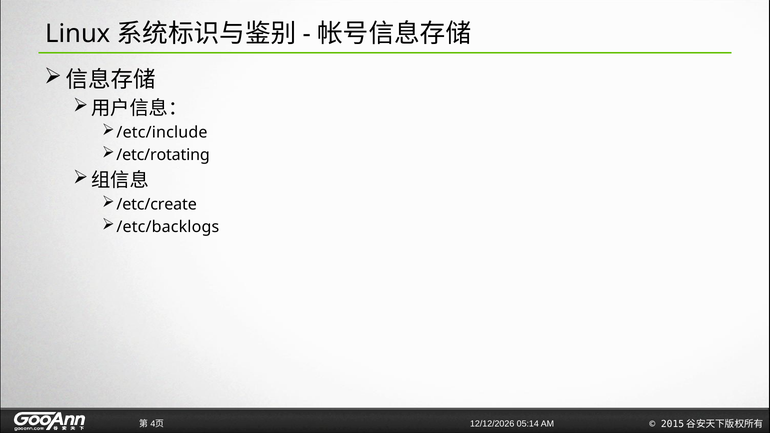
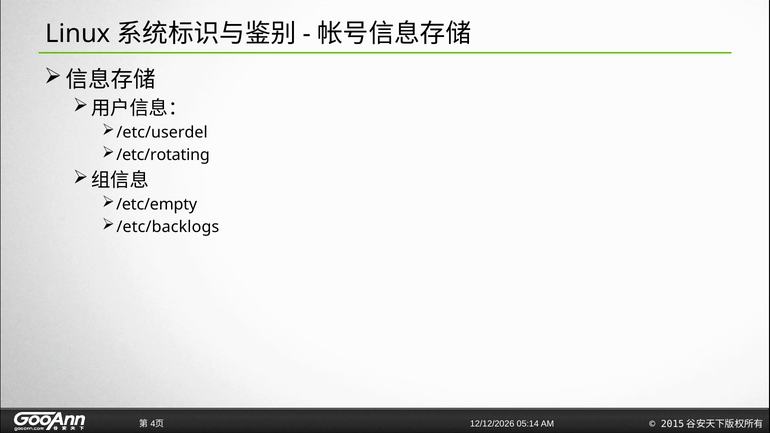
/etc/include: /etc/include -> /etc/userdel
/etc/create: /etc/create -> /etc/empty
